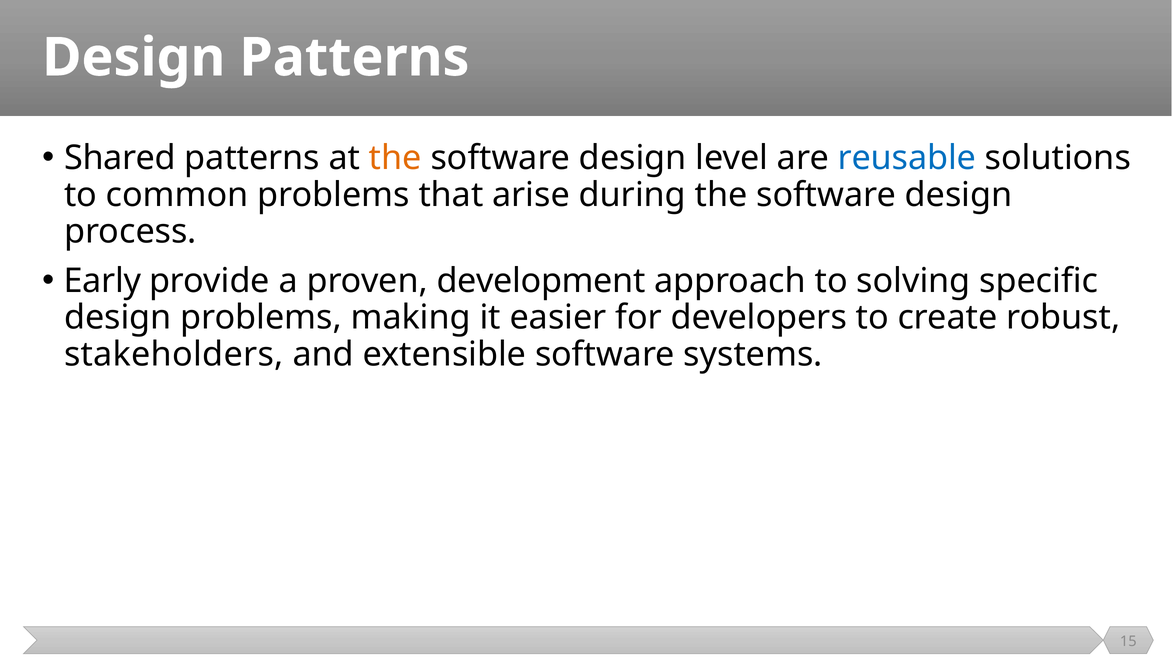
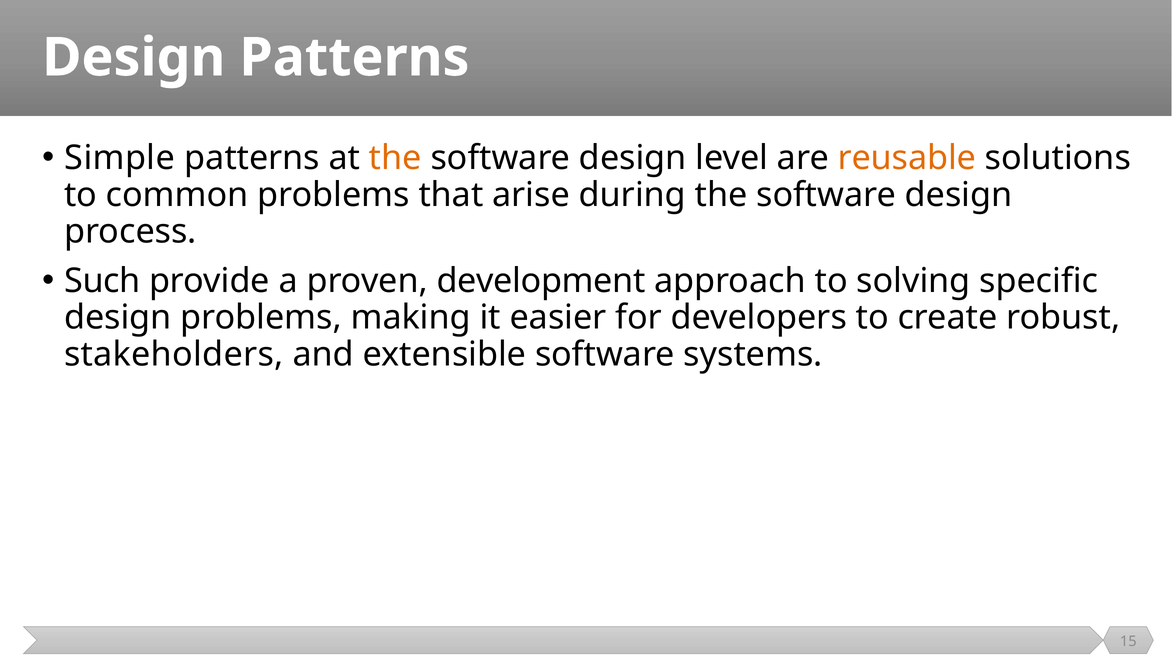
Shared: Shared -> Simple
reusable colour: blue -> orange
Early: Early -> Such
